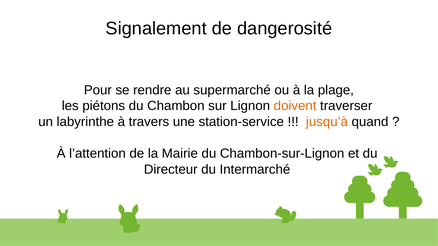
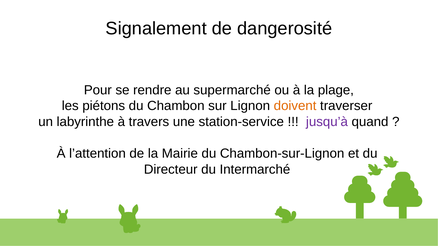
jusqu’à colour: orange -> purple
